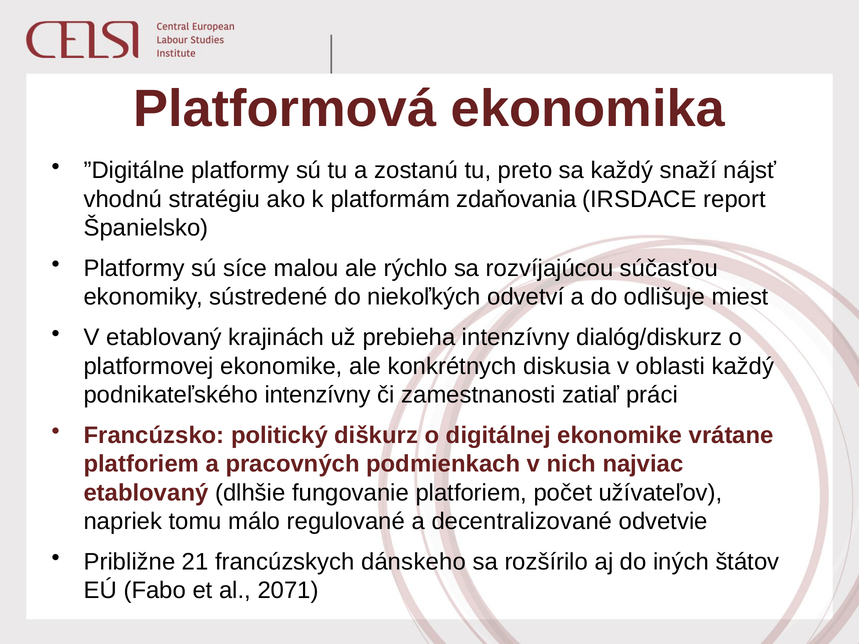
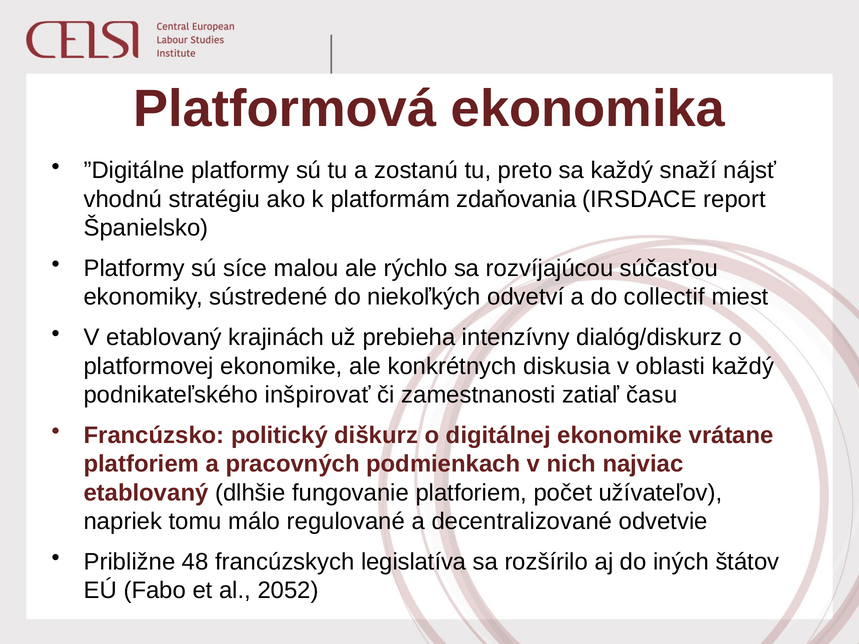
odlišuje: odlišuje -> collectif
podnikateľského intenzívny: intenzívny -> inšpirovať
práci: práci -> času
21: 21 -> 48
dánskeho: dánskeho -> legislatíva
2071: 2071 -> 2052
